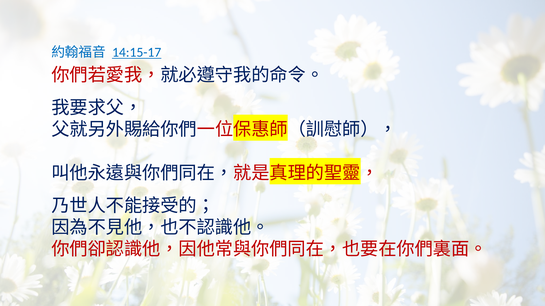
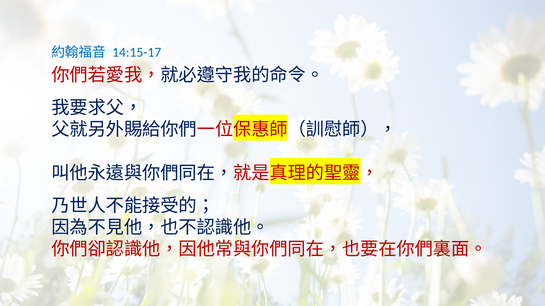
14:15-17 underline: present -> none
